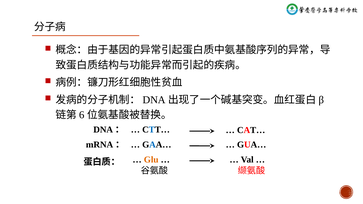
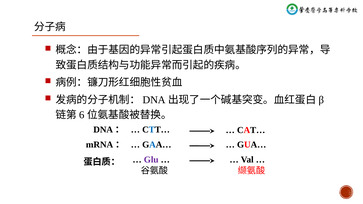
Glu colour: orange -> purple
